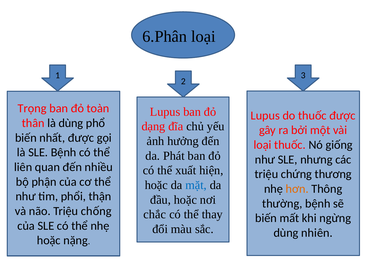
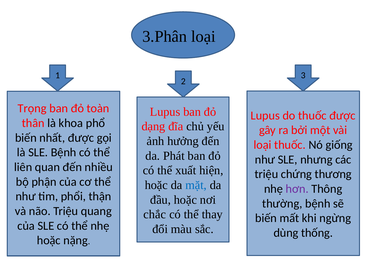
6.Phân: 6.Phân -> 3.Phân
là dùng: dùng -> khoa
hơn colour: orange -> purple
chống: chống -> quang
nhiên: nhiên -> thống
